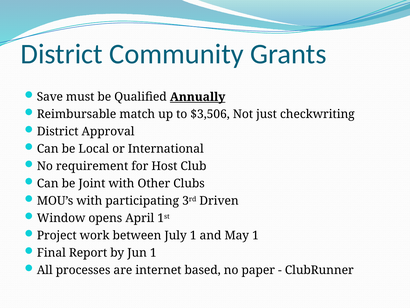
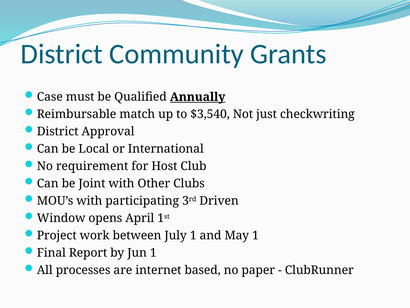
Save: Save -> Case
$3,506: $3,506 -> $3,540
